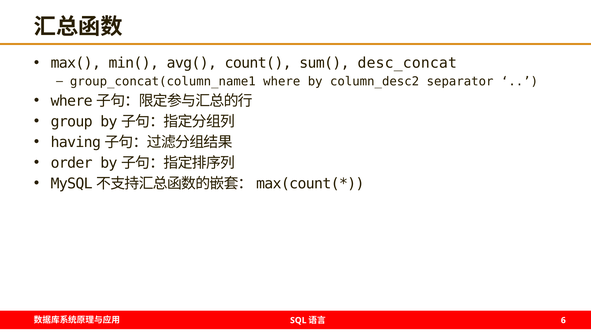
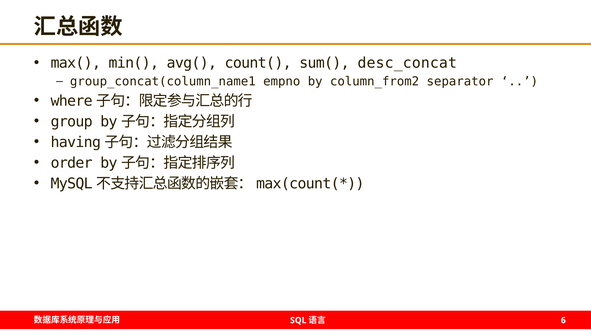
where: where -> empno
column_desc2: column_desc2 -> column_from2
